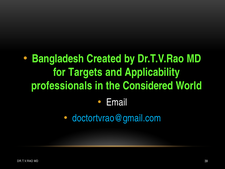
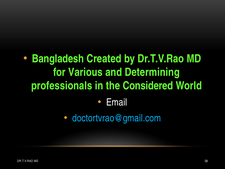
Targets: Targets -> Various
Applicability: Applicability -> Determining
